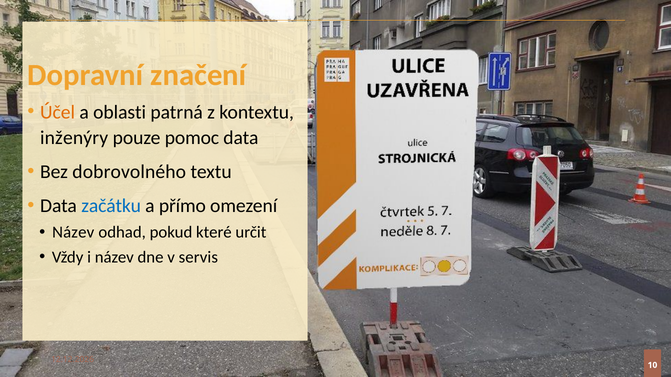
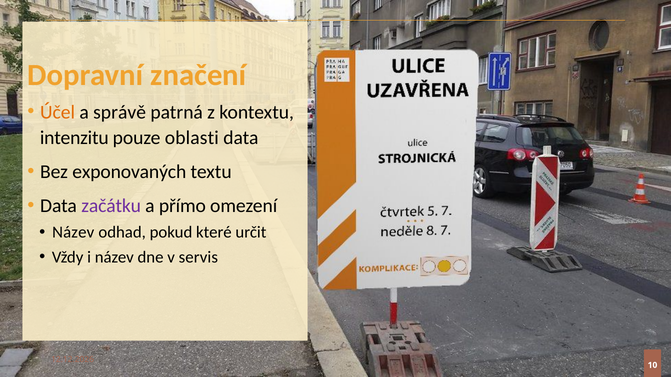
oblasti: oblasti -> správě
inženýry: inženýry -> intenzitu
pomoc: pomoc -> oblasti
dobrovolného: dobrovolného -> exponovaných
začátku colour: blue -> purple
